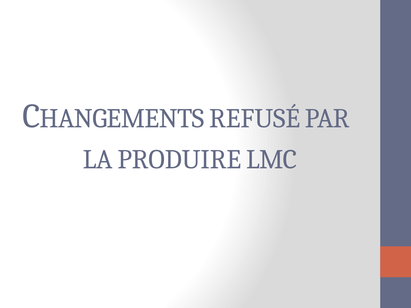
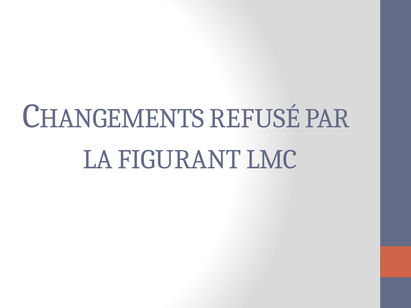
PRODUIRE: PRODUIRE -> FIGURANT
